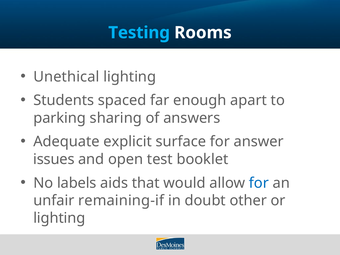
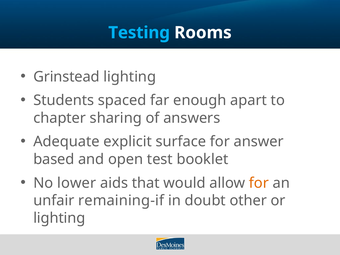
Unethical: Unethical -> Grinstead
parking: parking -> chapter
issues: issues -> based
labels: labels -> lower
for at (259, 183) colour: blue -> orange
